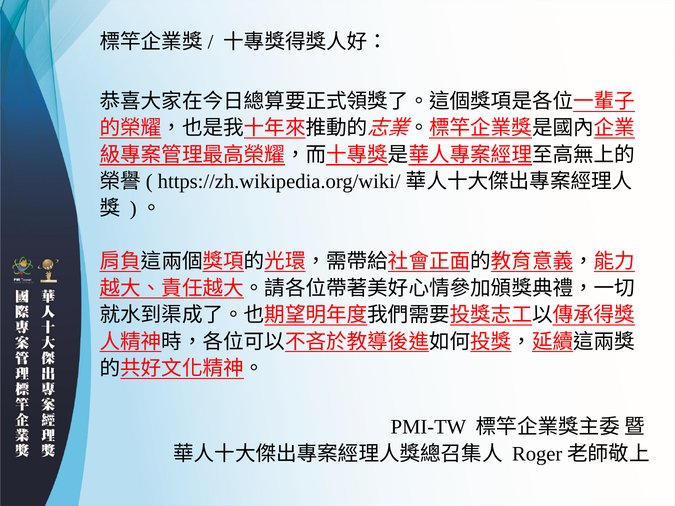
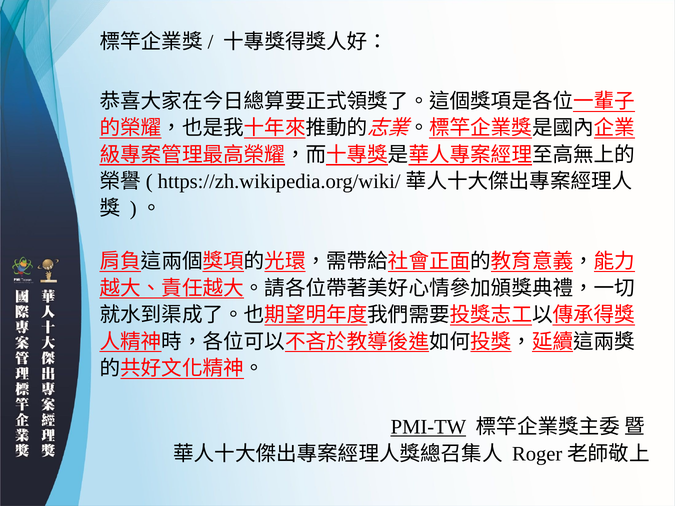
PMI-TW underline: none -> present
